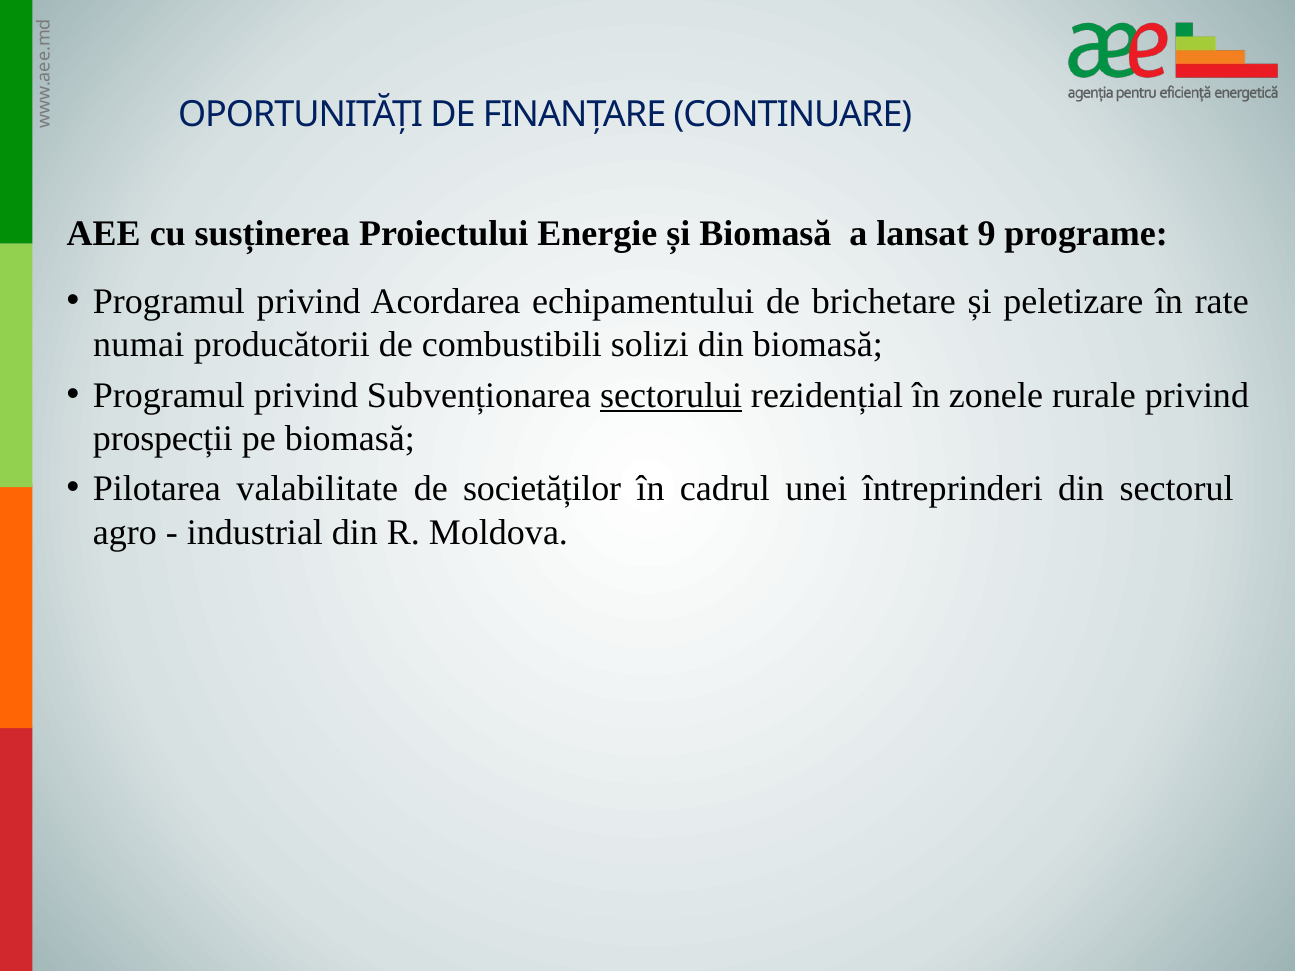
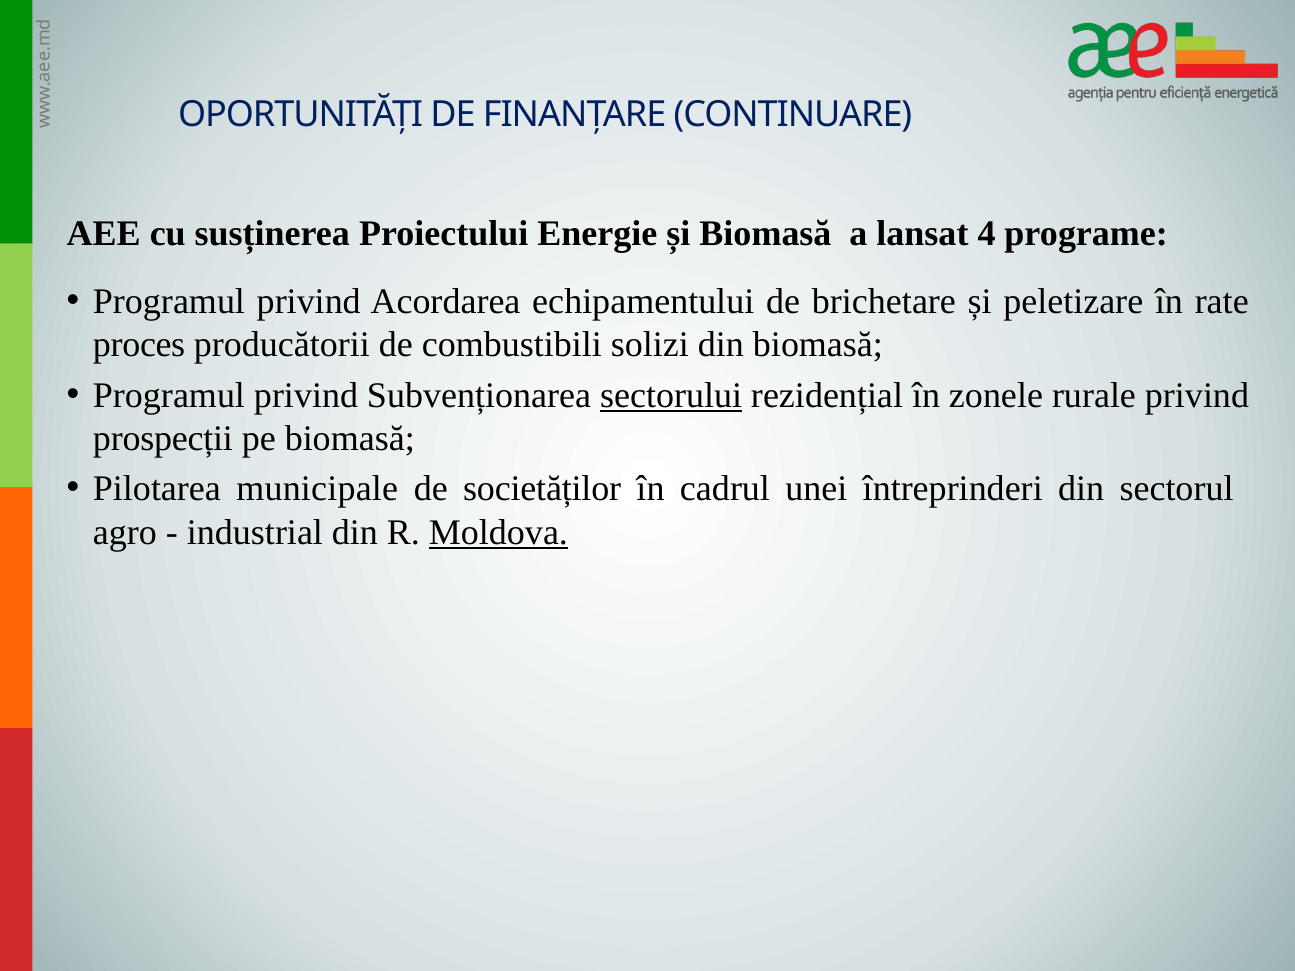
9: 9 -> 4
numai: numai -> proces
valabilitate: valabilitate -> municipale
Moldova underline: none -> present
